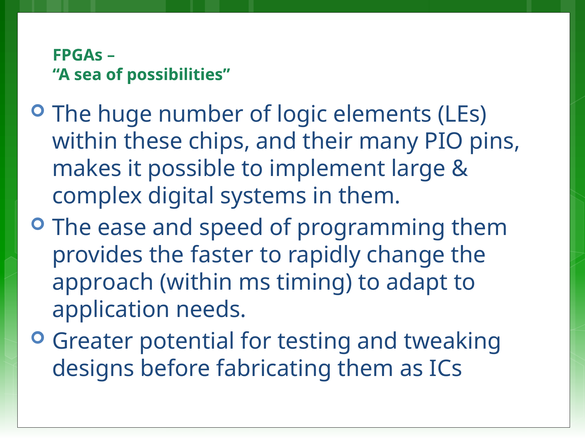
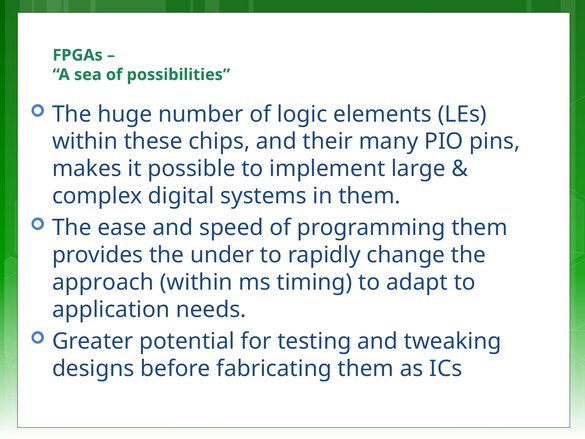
faster: faster -> under
